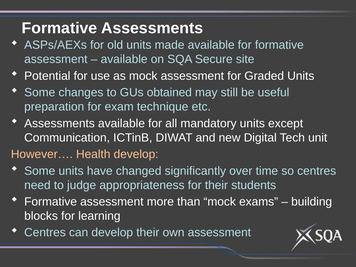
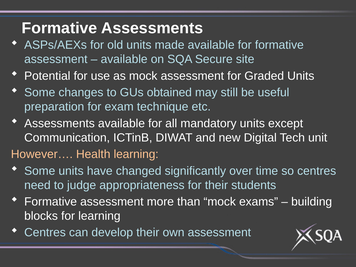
Health develop: develop -> learning
